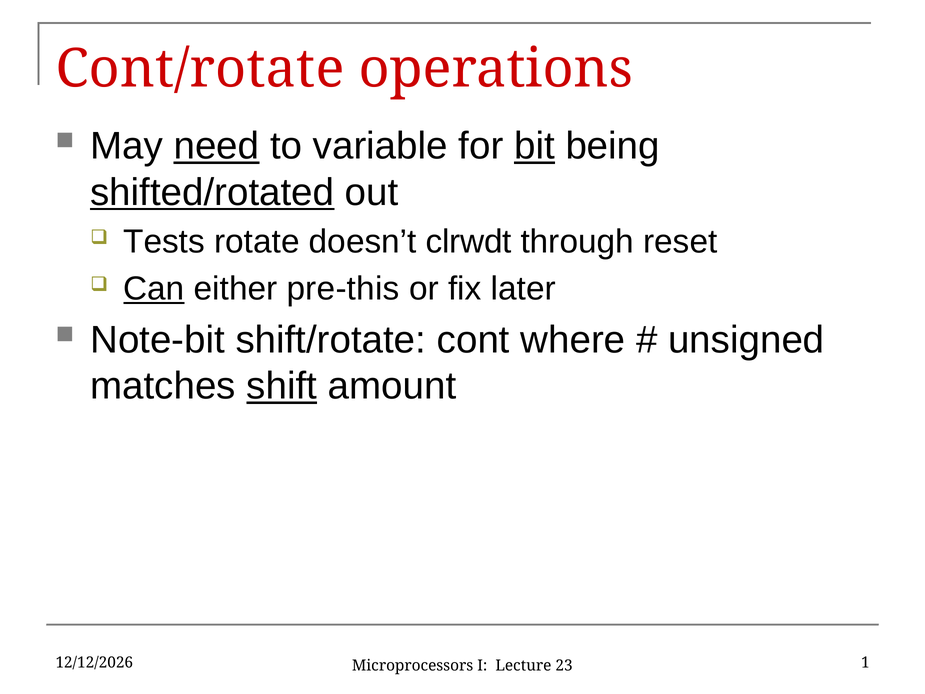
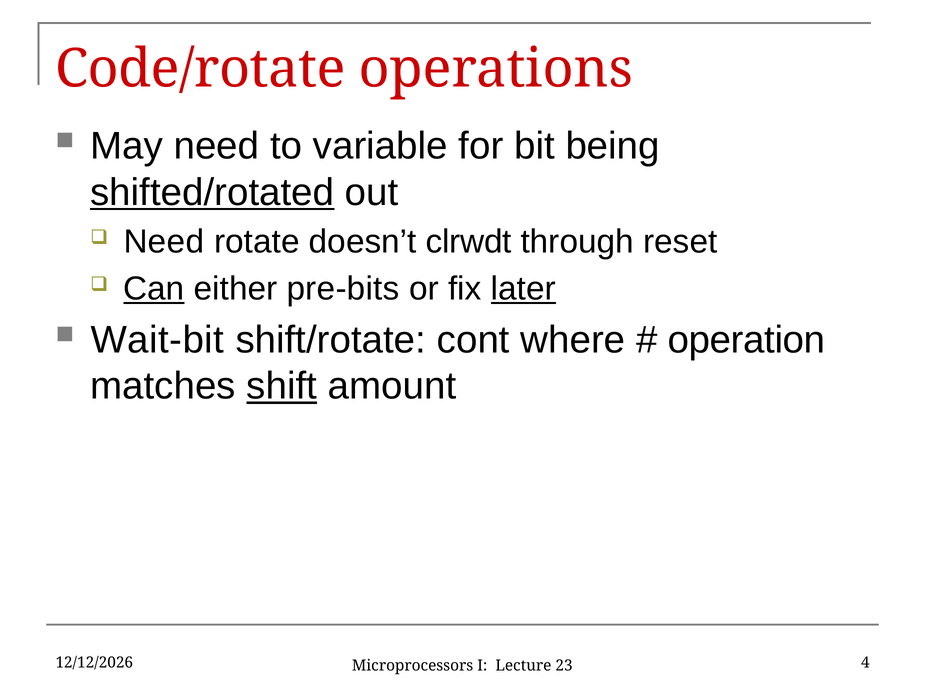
Cont/rotate: Cont/rotate -> Code/rotate
need at (216, 146) underline: present -> none
bit underline: present -> none
Tests at (164, 242): Tests -> Need
pre-this: pre-this -> pre-bits
later underline: none -> present
Note-bit: Note-bit -> Wait-bit
unsigned: unsigned -> operation
1: 1 -> 4
